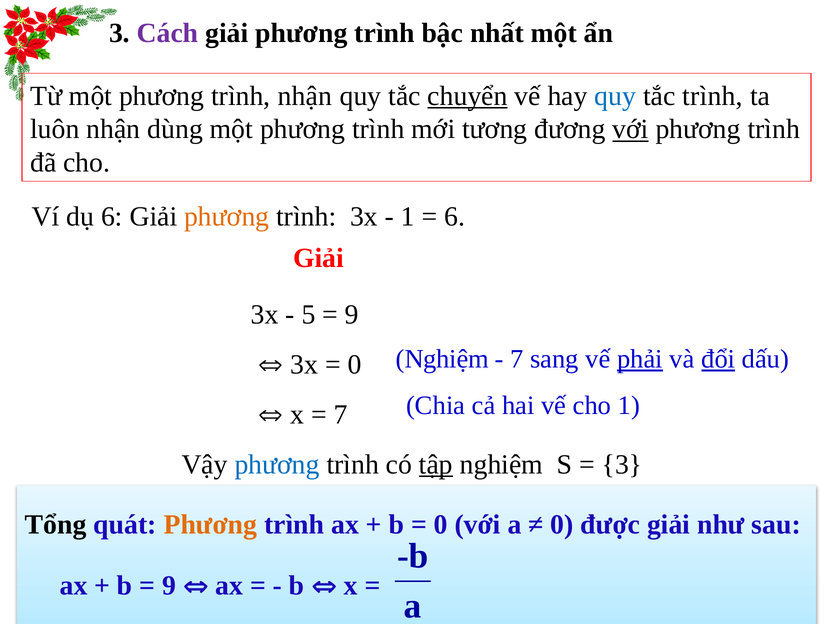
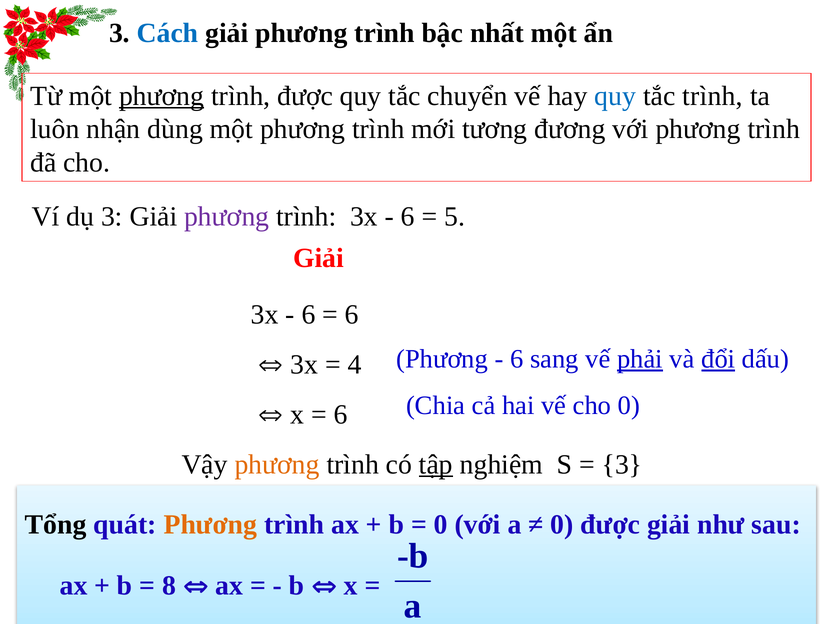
Cách colour: purple -> blue
phương at (162, 96) underline: none -> present
trình nhận: nhận -> được
chuyển underline: present -> none
với at (630, 129) underline: present -> none
dụ 6: 6 -> 3
phương at (227, 216) colour: orange -> purple
1 at (408, 216): 1 -> 6
6 at (455, 216): 6 -> 5
5 at (309, 315): 5 -> 6
9 at (352, 315): 9 -> 6
Nghiệm at (442, 359): Nghiệm -> Phương
7 at (517, 359): 7 -> 6
0 at (354, 365): 0 -> 4
cho 1: 1 -> 0
7 at (341, 414): 7 -> 6
phương at (277, 464) colour: blue -> orange
9 at (169, 586): 9 -> 8
